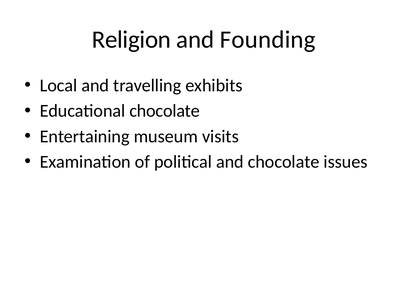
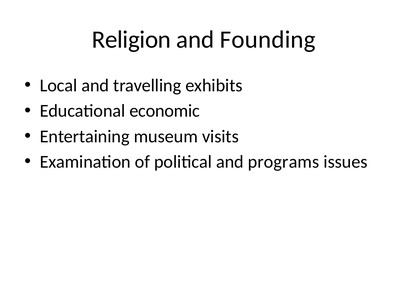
Educational chocolate: chocolate -> economic
and chocolate: chocolate -> programs
